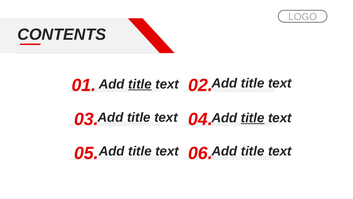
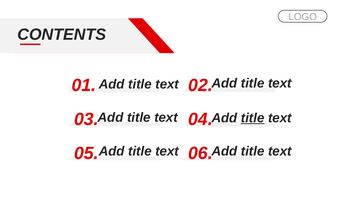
title at (140, 84) underline: present -> none
